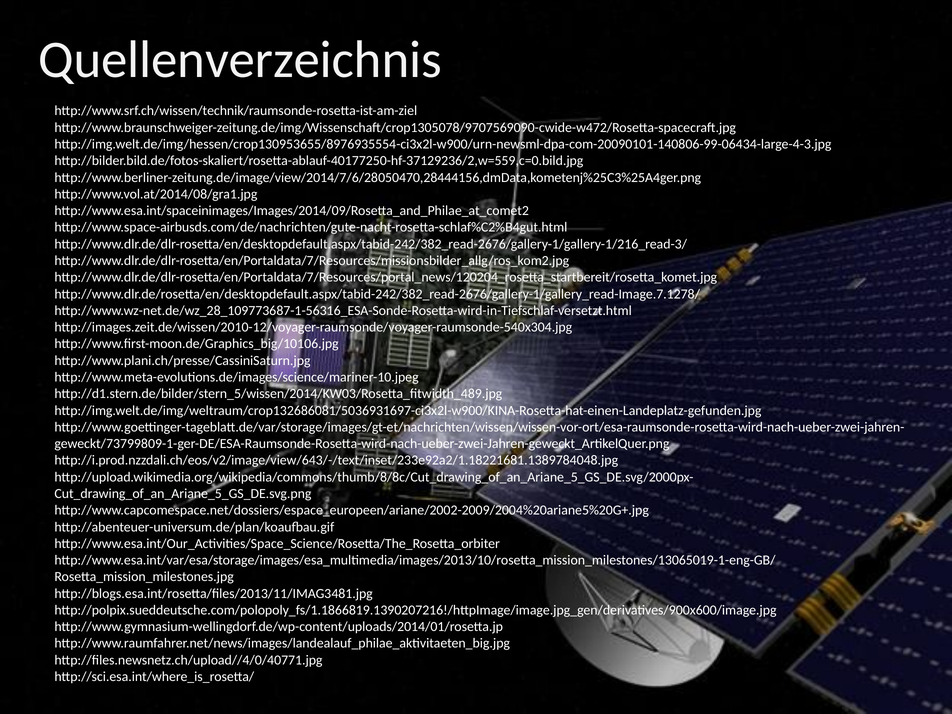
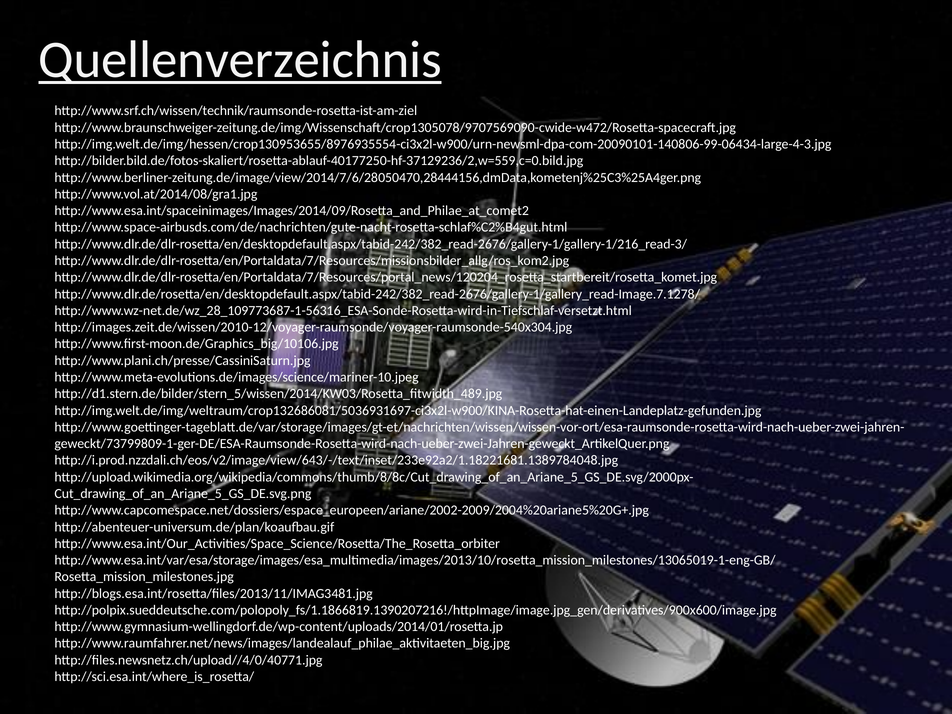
Quellenverzeichnis underline: none -> present
